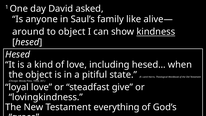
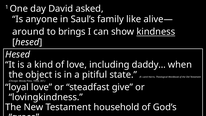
to object: object -> brings
hesed…: hesed… -> daddy…
everything: everything -> household
